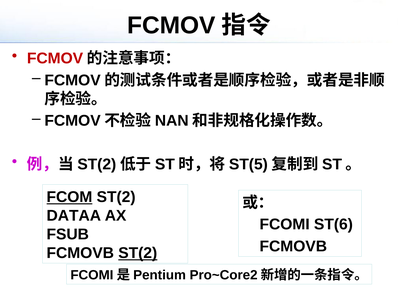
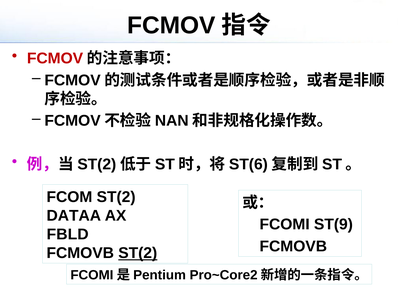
ST(5: ST(5 -> ST(6
FCOM underline: present -> none
ST(6: ST(6 -> ST(9
FSUB: FSUB -> FBLD
